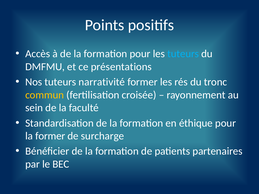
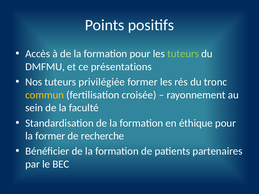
tuteurs at (183, 54) colour: light blue -> light green
narrativité: narrativité -> privilégiée
surcharge: surcharge -> recherche
